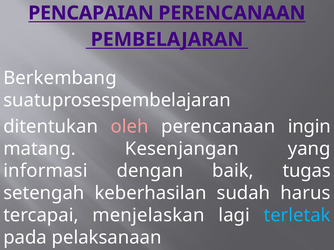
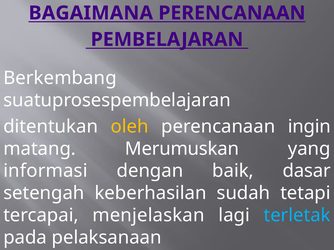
PENCAPAIAN: PENCAPAIAN -> BAGAIMANA
oleh colour: pink -> yellow
Kesenjangan: Kesenjangan -> Merumuskan
tugas: tugas -> dasar
harus: harus -> tetapi
